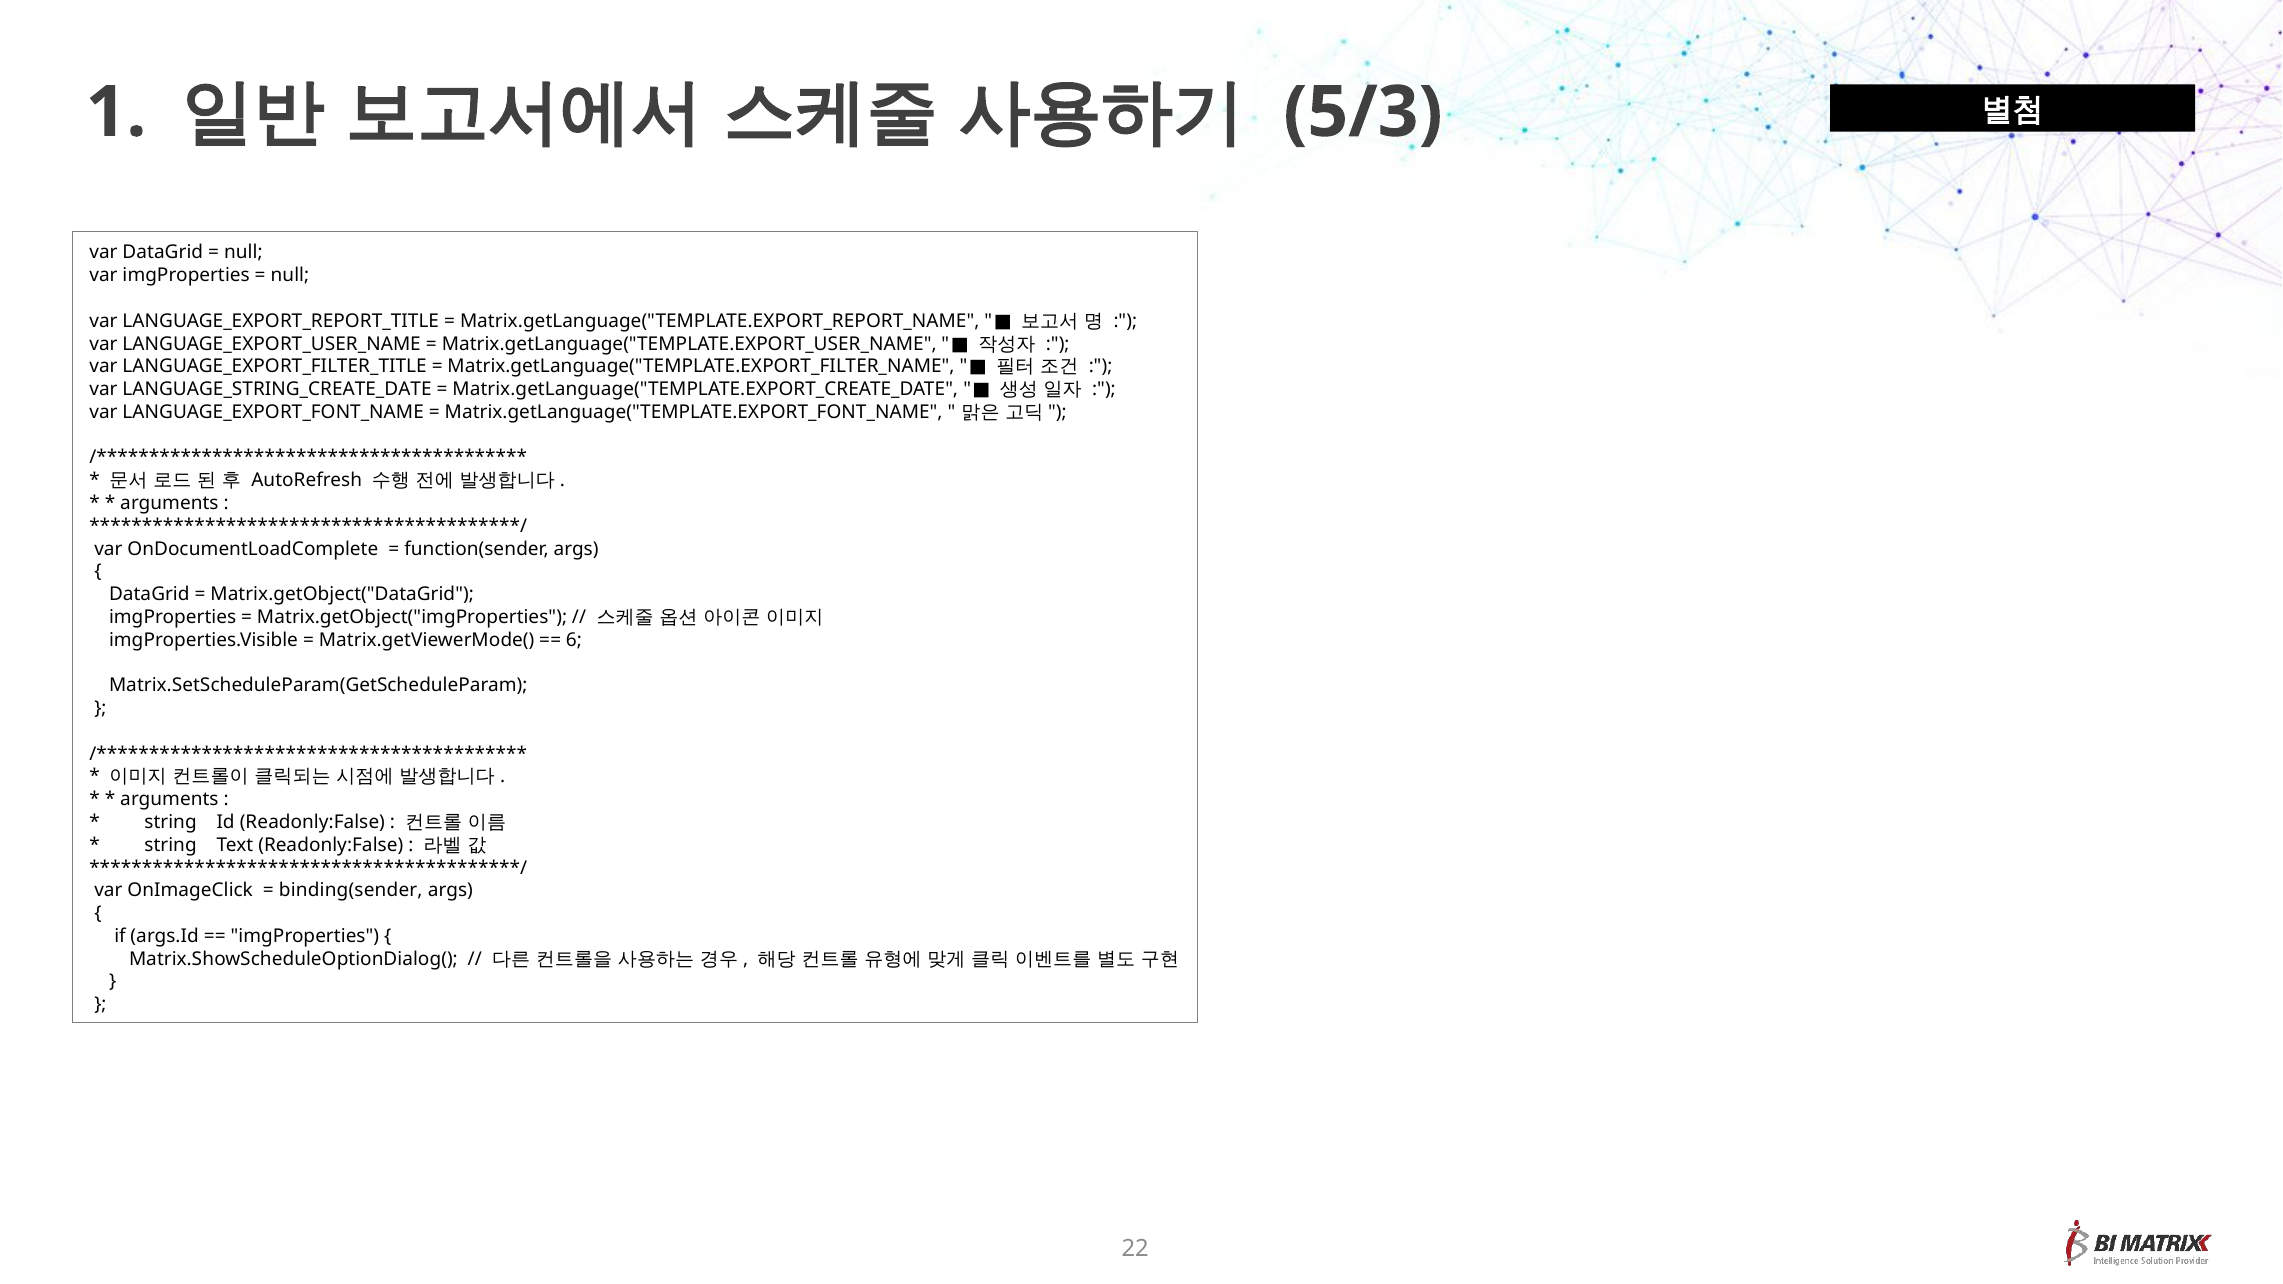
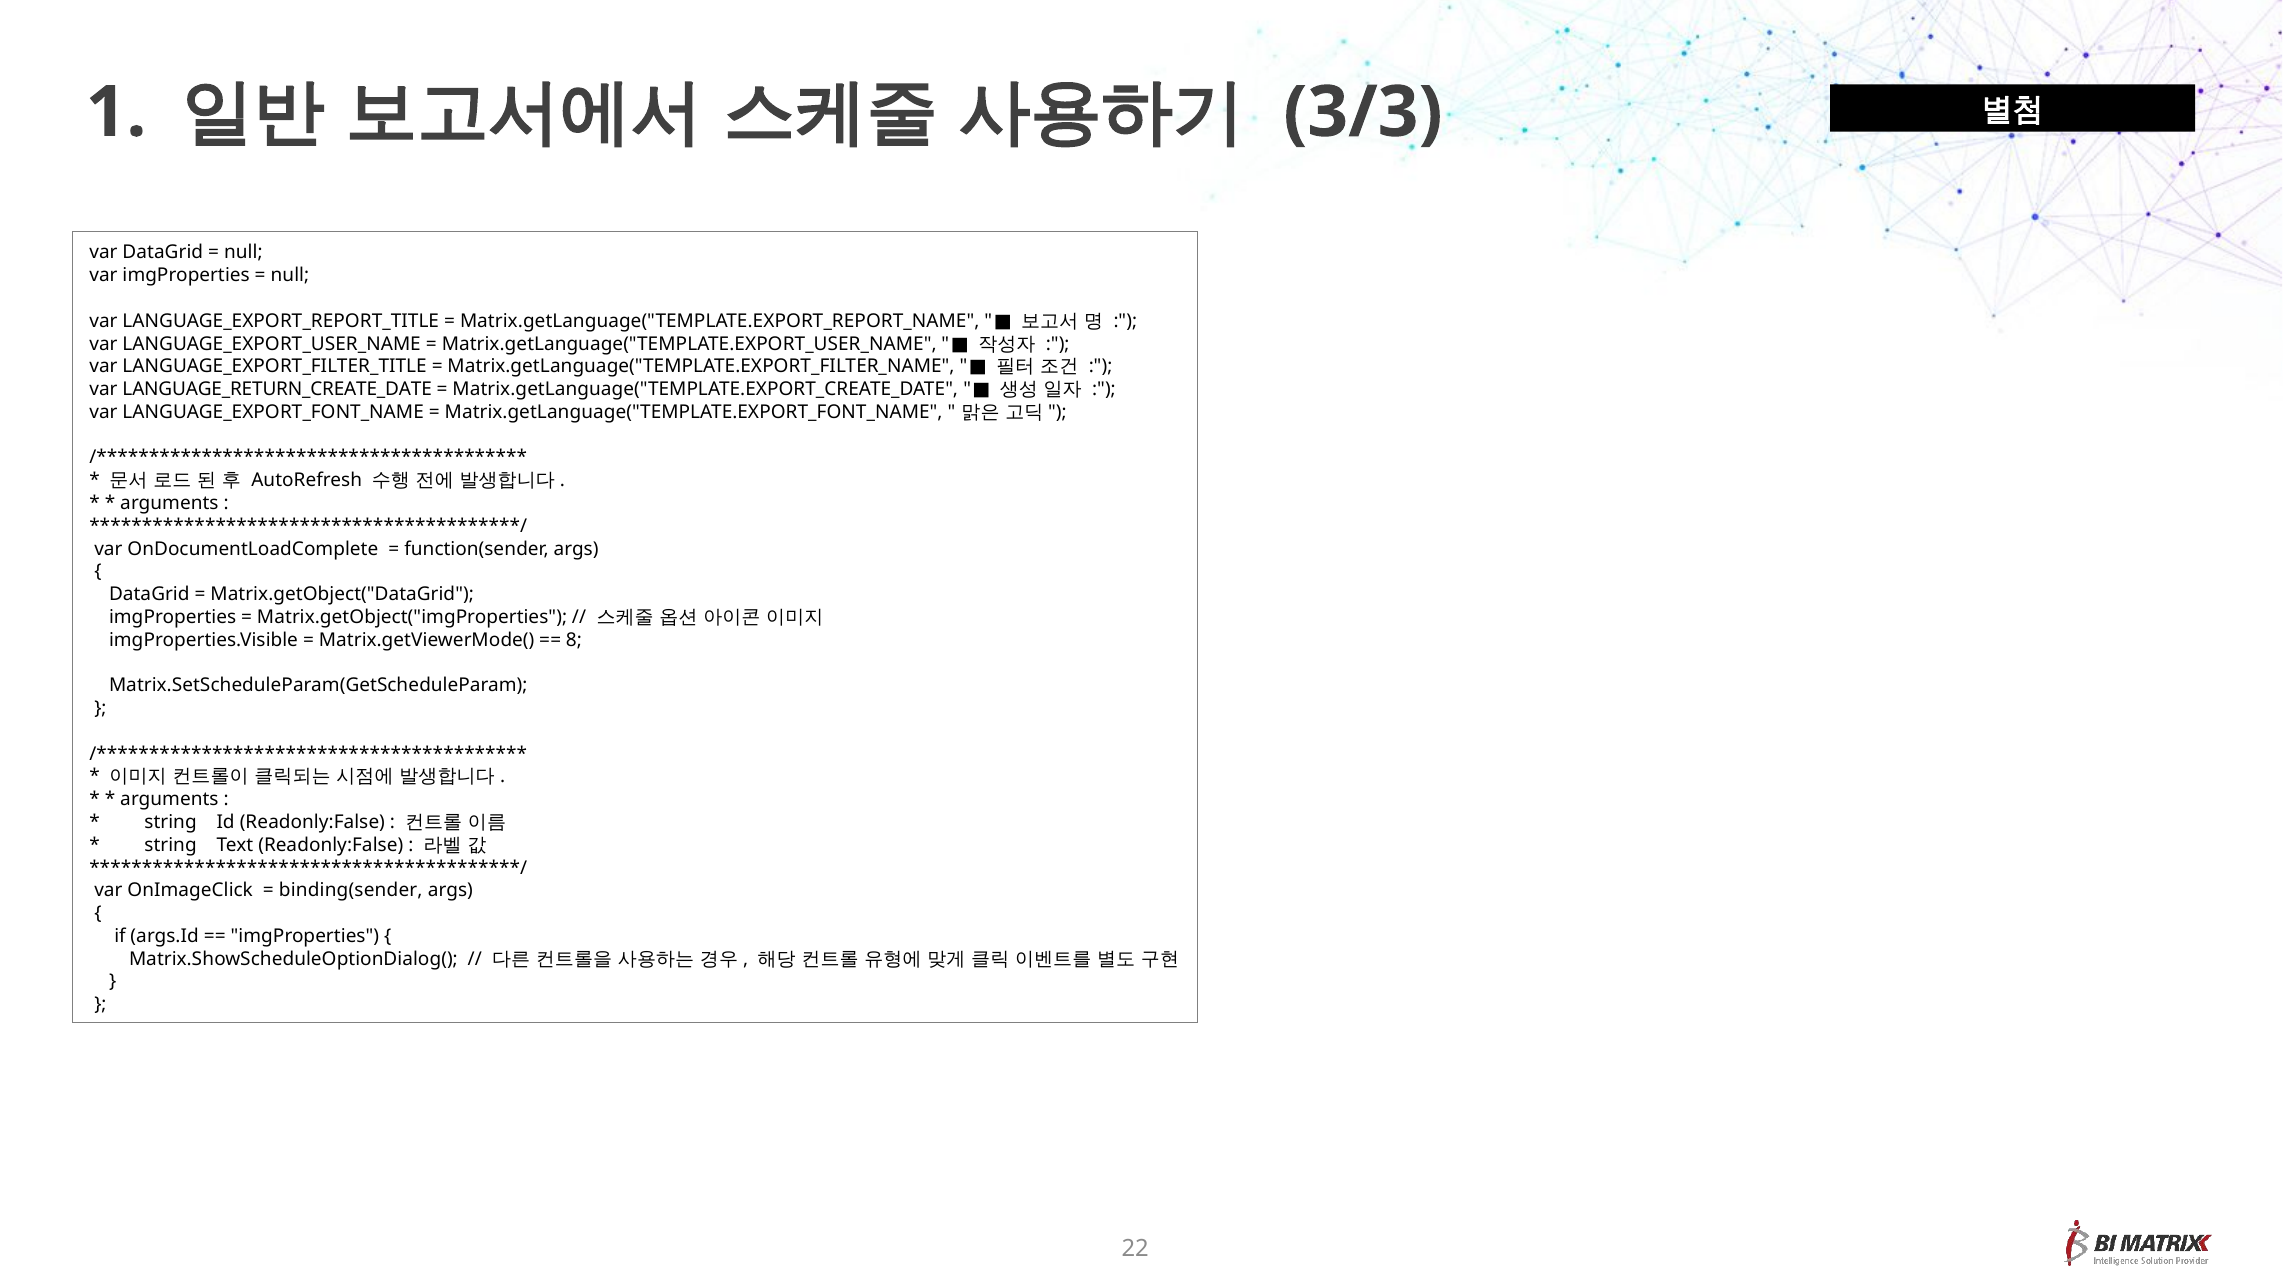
5/3: 5/3 -> 3/3
LANGUAGE_STRING_CREATE_DATE: LANGUAGE_STRING_CREATE_DATE -> LANGUAGE_RETURN_CREATE_DATE
6: 6 -> 8
